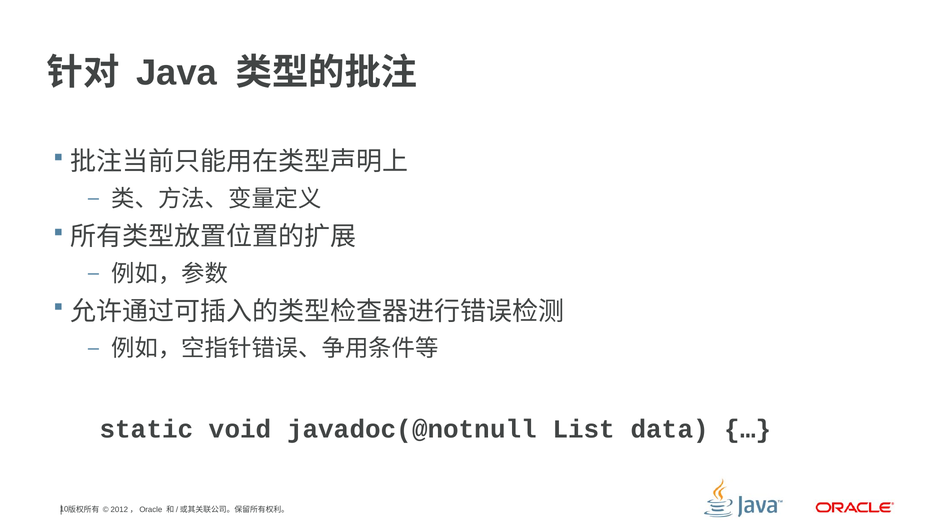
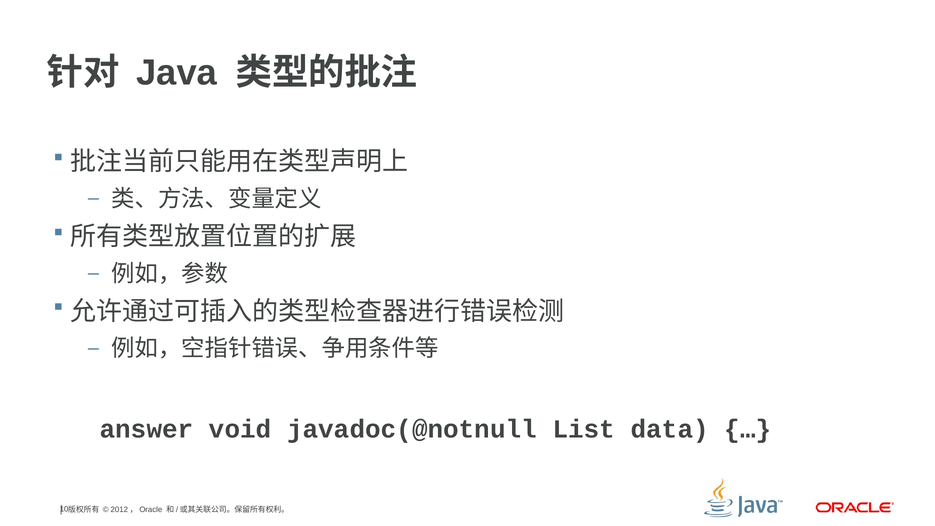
static: static -> answer
